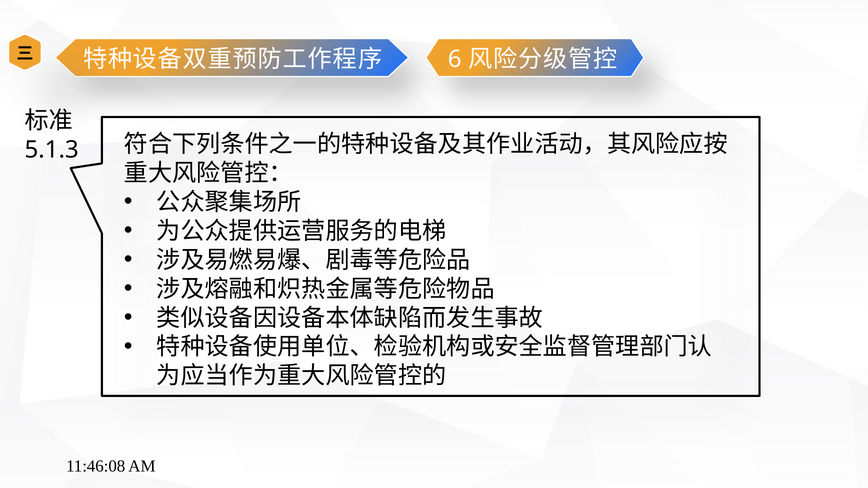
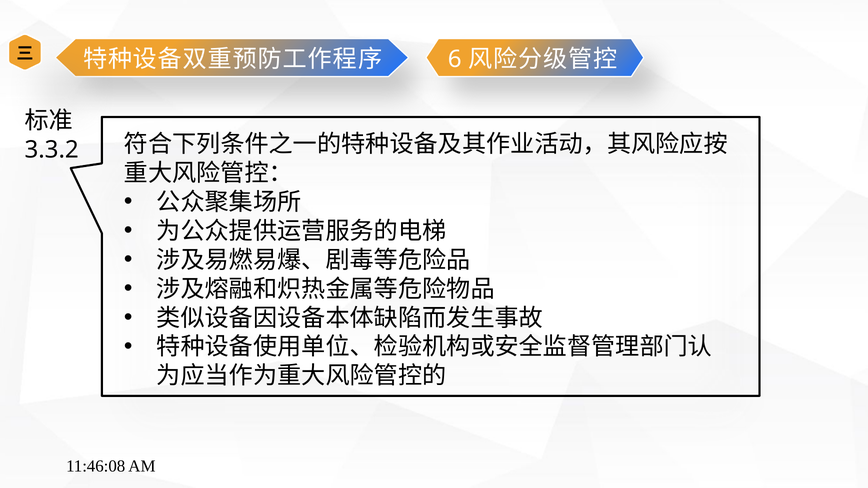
5.1.3: 5.1.3 -> 3.3.2
